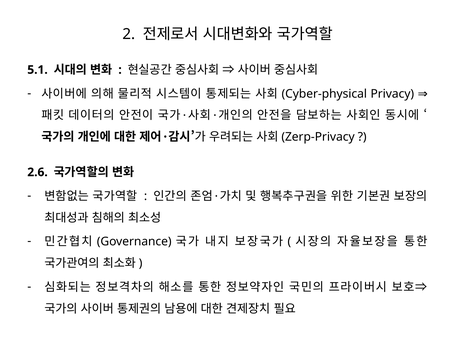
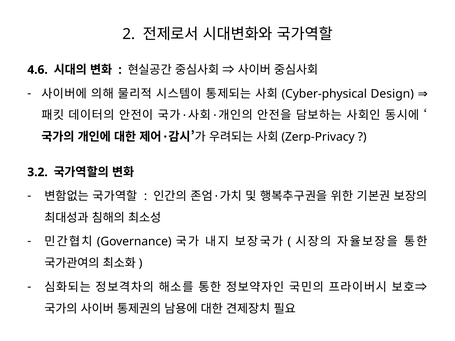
5.1: 5.1 -> 4.6
Privacy: Privacy -> Design
2.6: 2.6 -> 3.2
